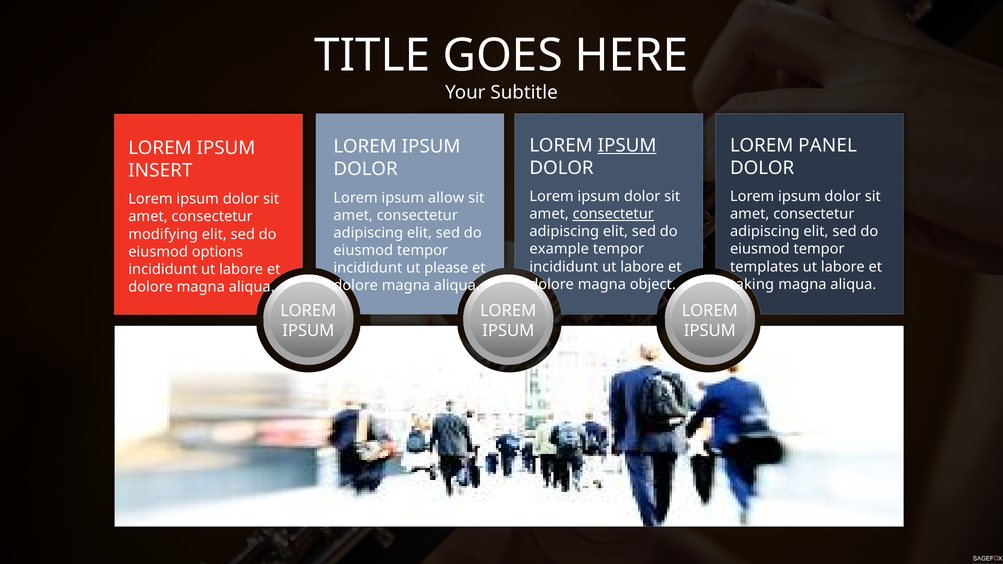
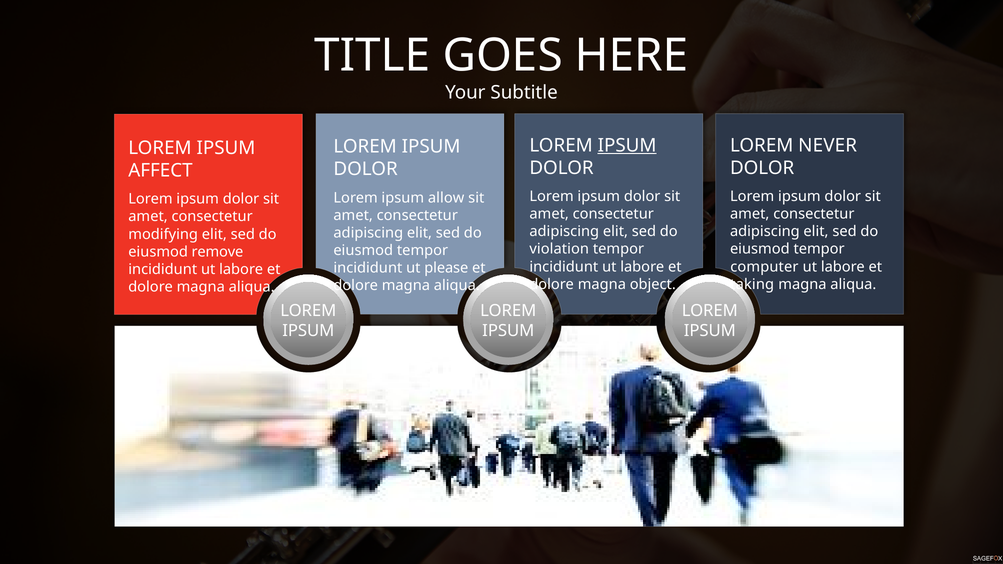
PANEL: PANEL -> NEVER
INSERT: INSERT -> AFFECT
consectetur at (613, 214) underline: present -> none
example: example -> violation
options: options -> remove
templates: templates -> computer
